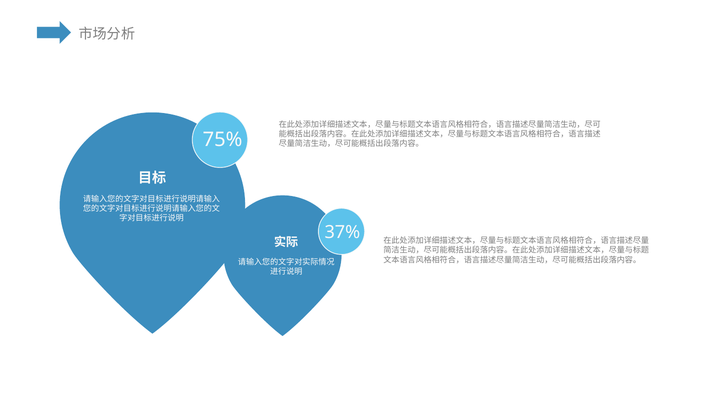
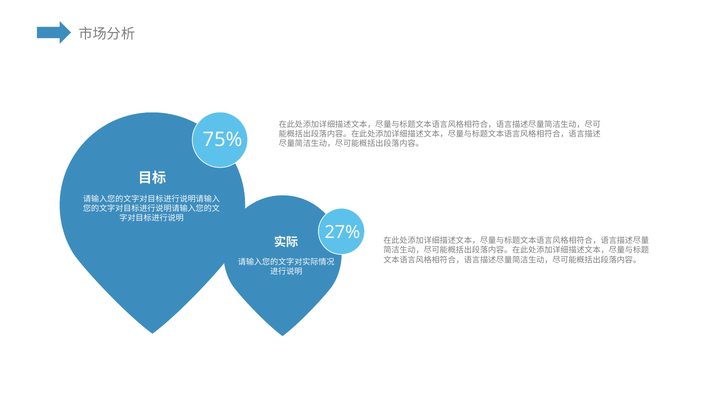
37%: 37% -> 27%
